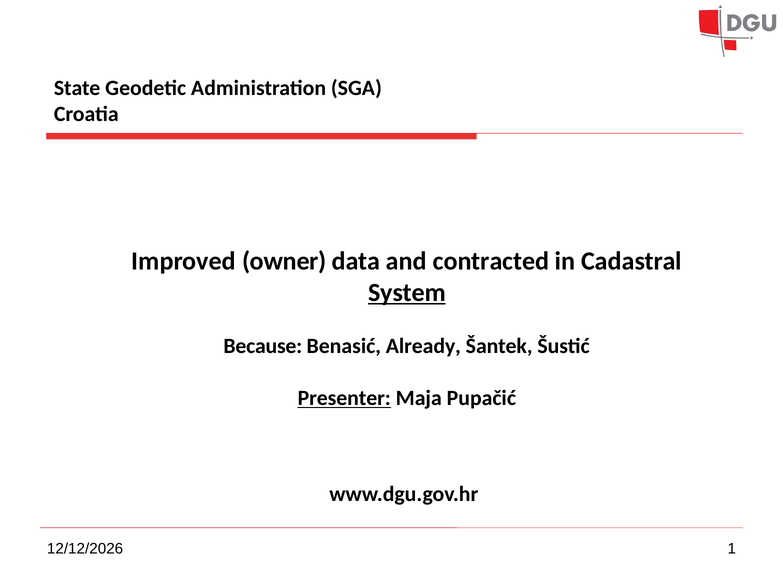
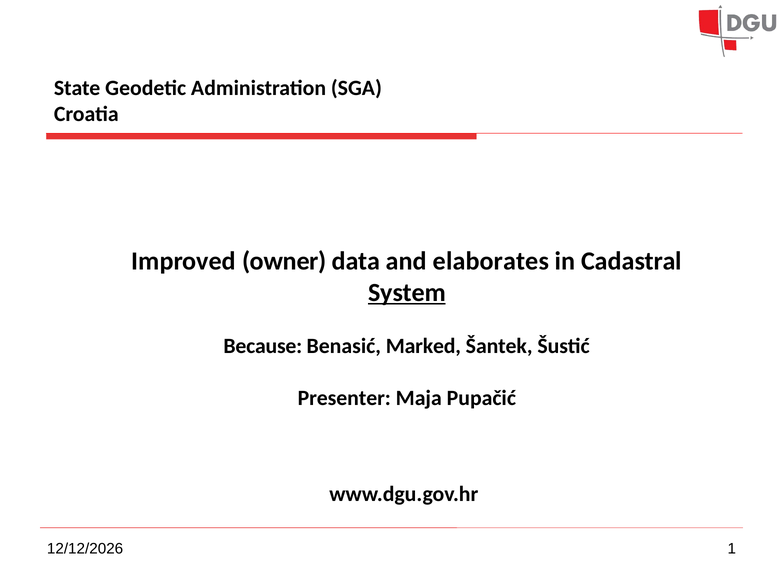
contracted: contracted -> elaborates
Already: Already -> Marked
Presenter underline: present -> none
